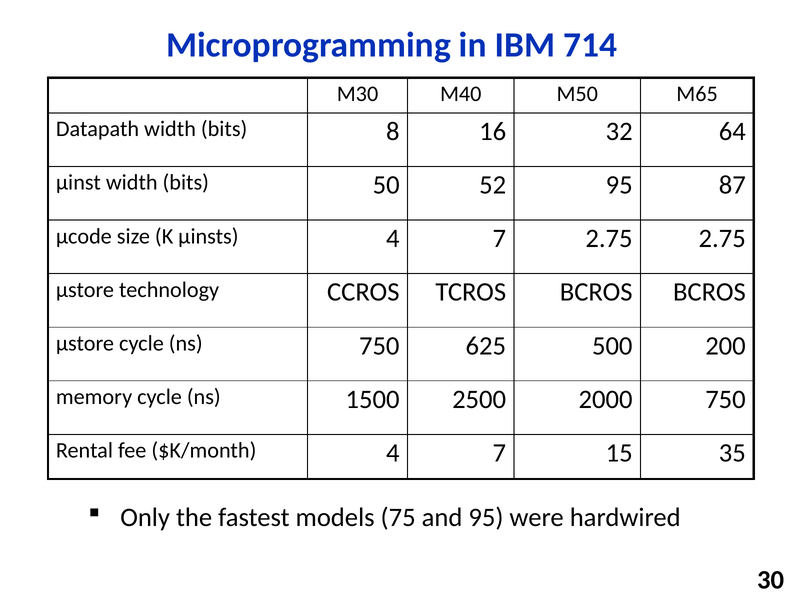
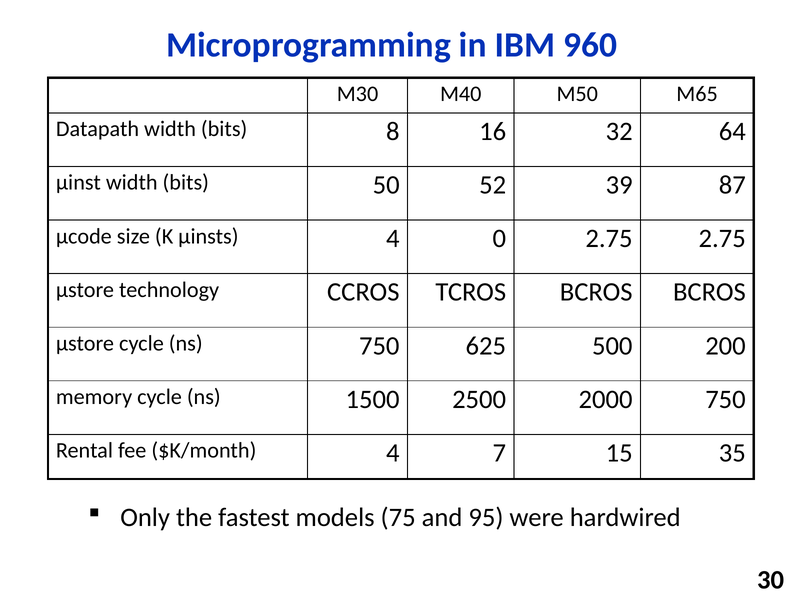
714: 714 -> 960
52 95: 95 -> 39
µinsts 4 7: 7 -> 0
